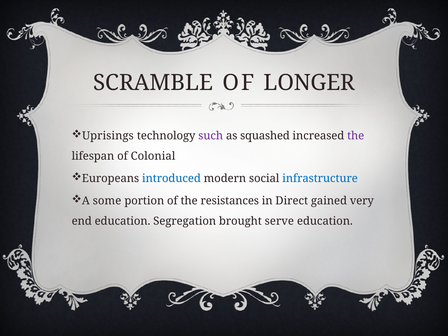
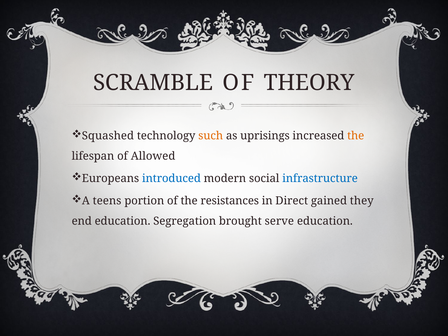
LONGER: LONGER -> THEORY
Uprisings: Uprisings -> Squashed
such colour: purple -> orange
squashed: squashed -> uprisings
the at (356, 136) colour: purple -> orange
Colonial: Colonial -> Allowed
some: some -> teens
very: very -> they
